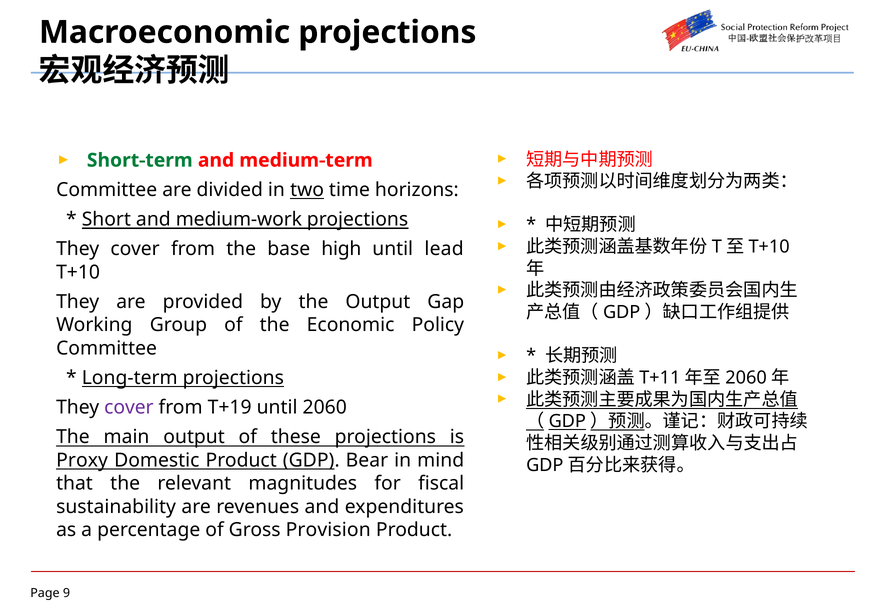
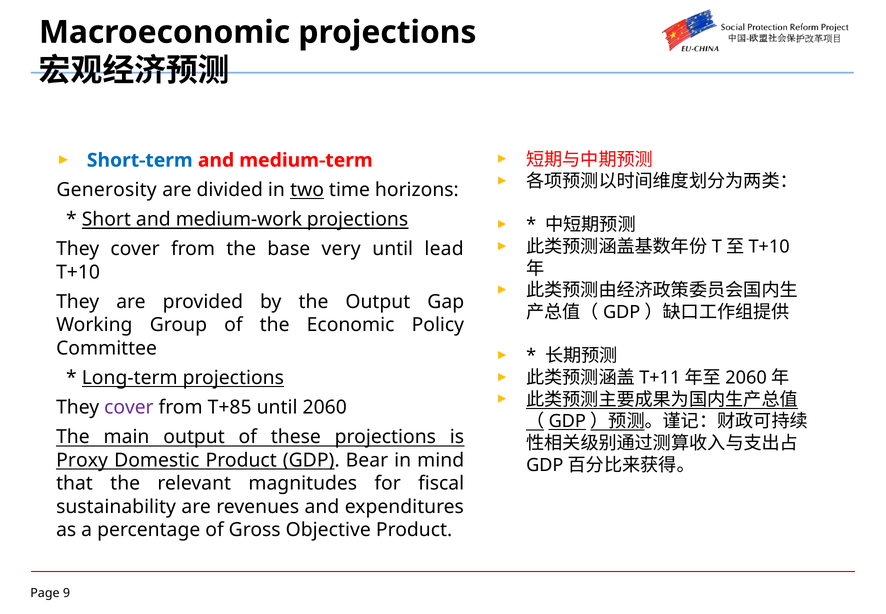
Short-term colour: green -> blue
Committee at (107, 190): Committee -> Generosity
high: high -> very
T+19: T+19 -> T+85
Provision: Provision -> Objective
